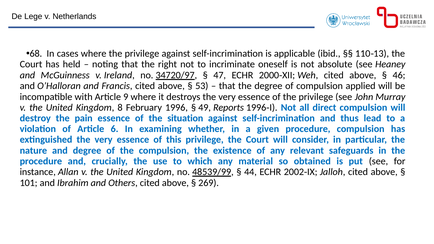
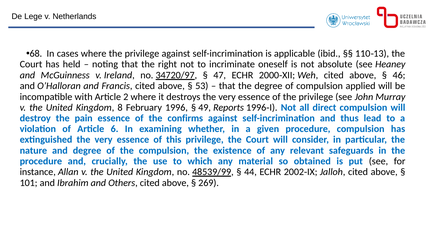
9: 9 -> 2
situation: situation -> confirms
